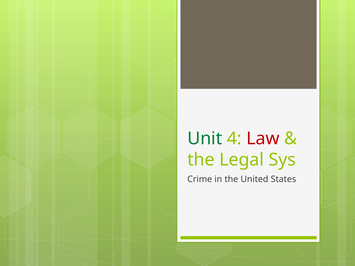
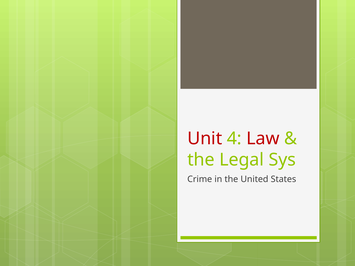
Unit colour: green -> red
